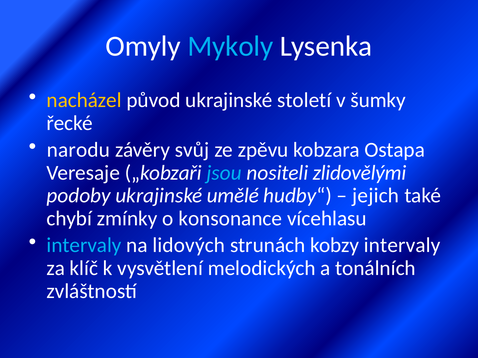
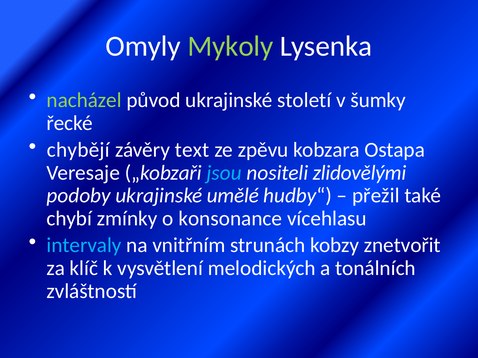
Mykoly colour: light blue -> light green
nacházel colour: yellow -> light green
narodu: narodu -> chybějí
svůj: svůj -> text
jejich: jejich -> přežil
lidových: lidových -> vnitřním
kobzy intervaly: intervaly -> znetvořit
